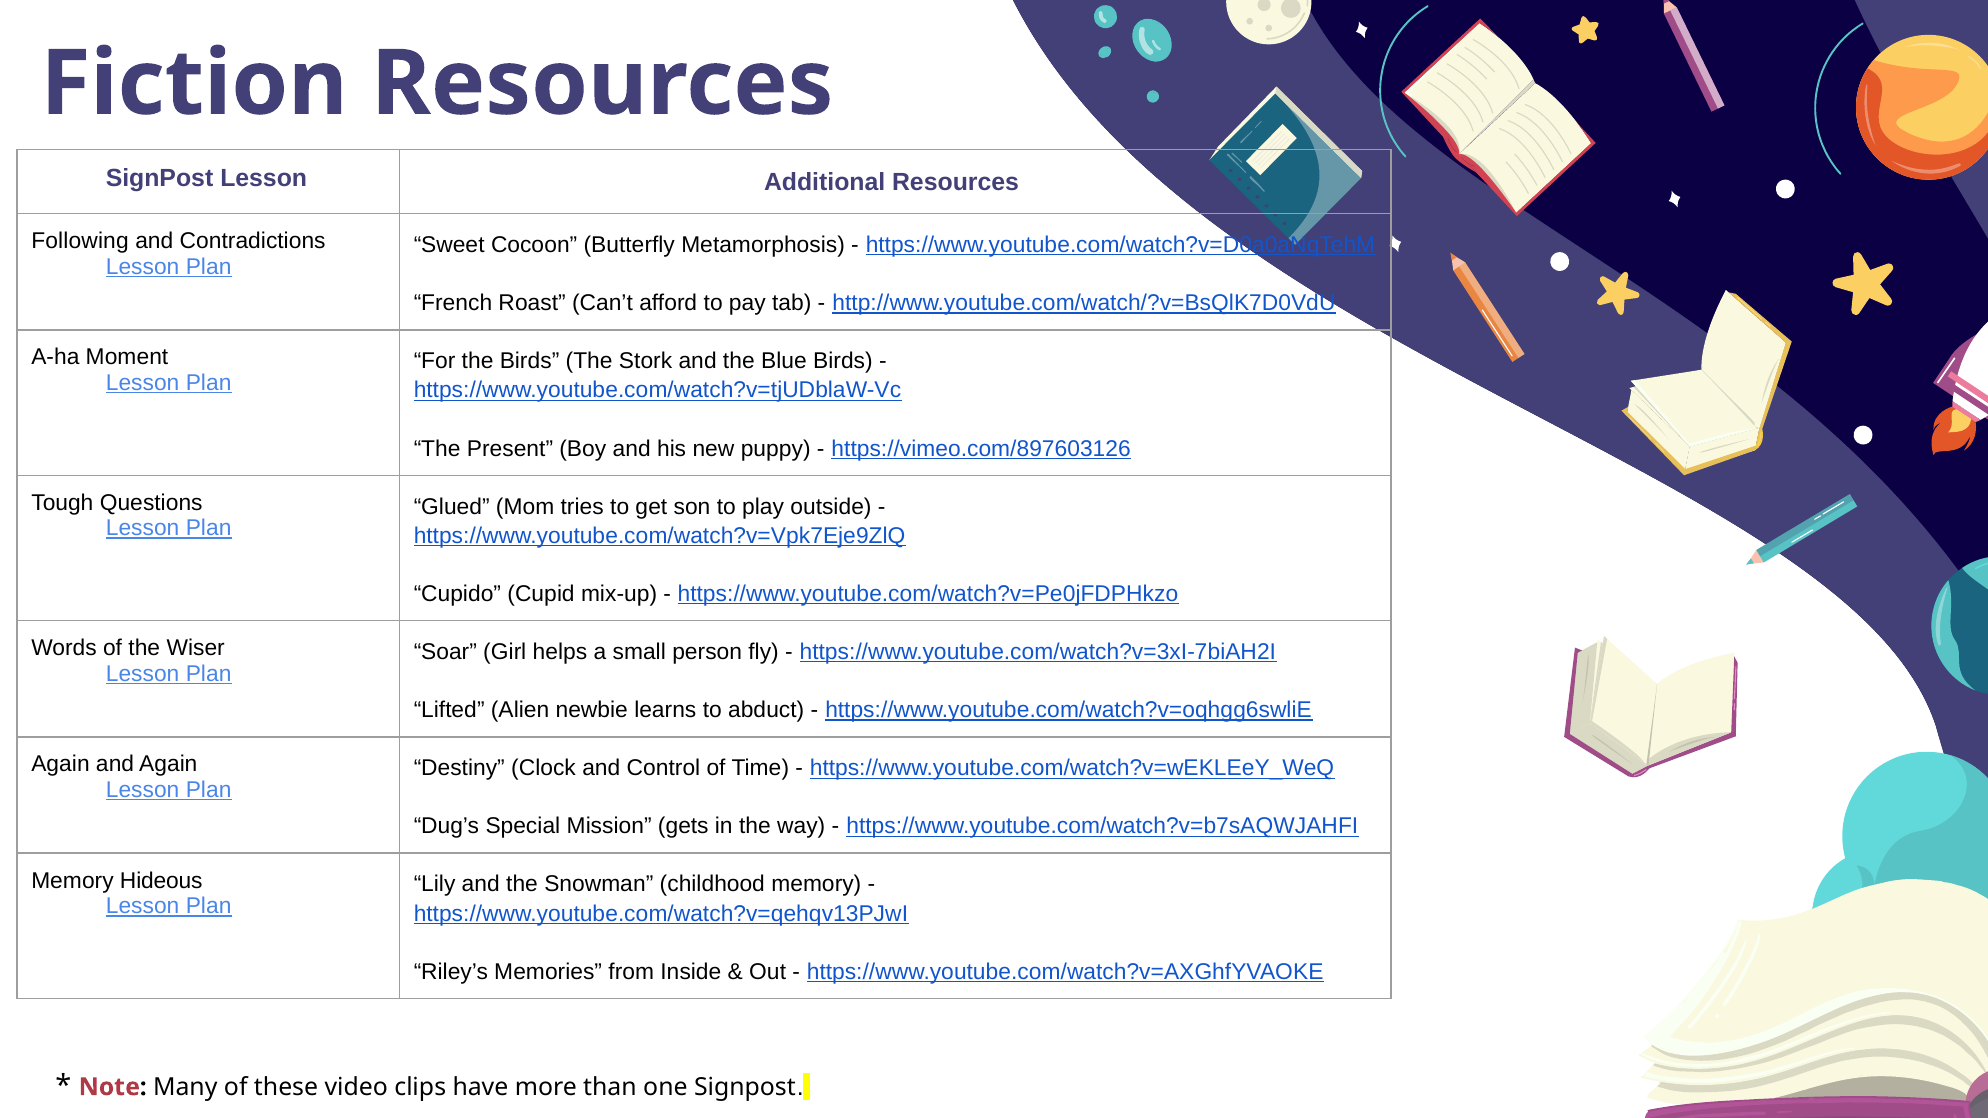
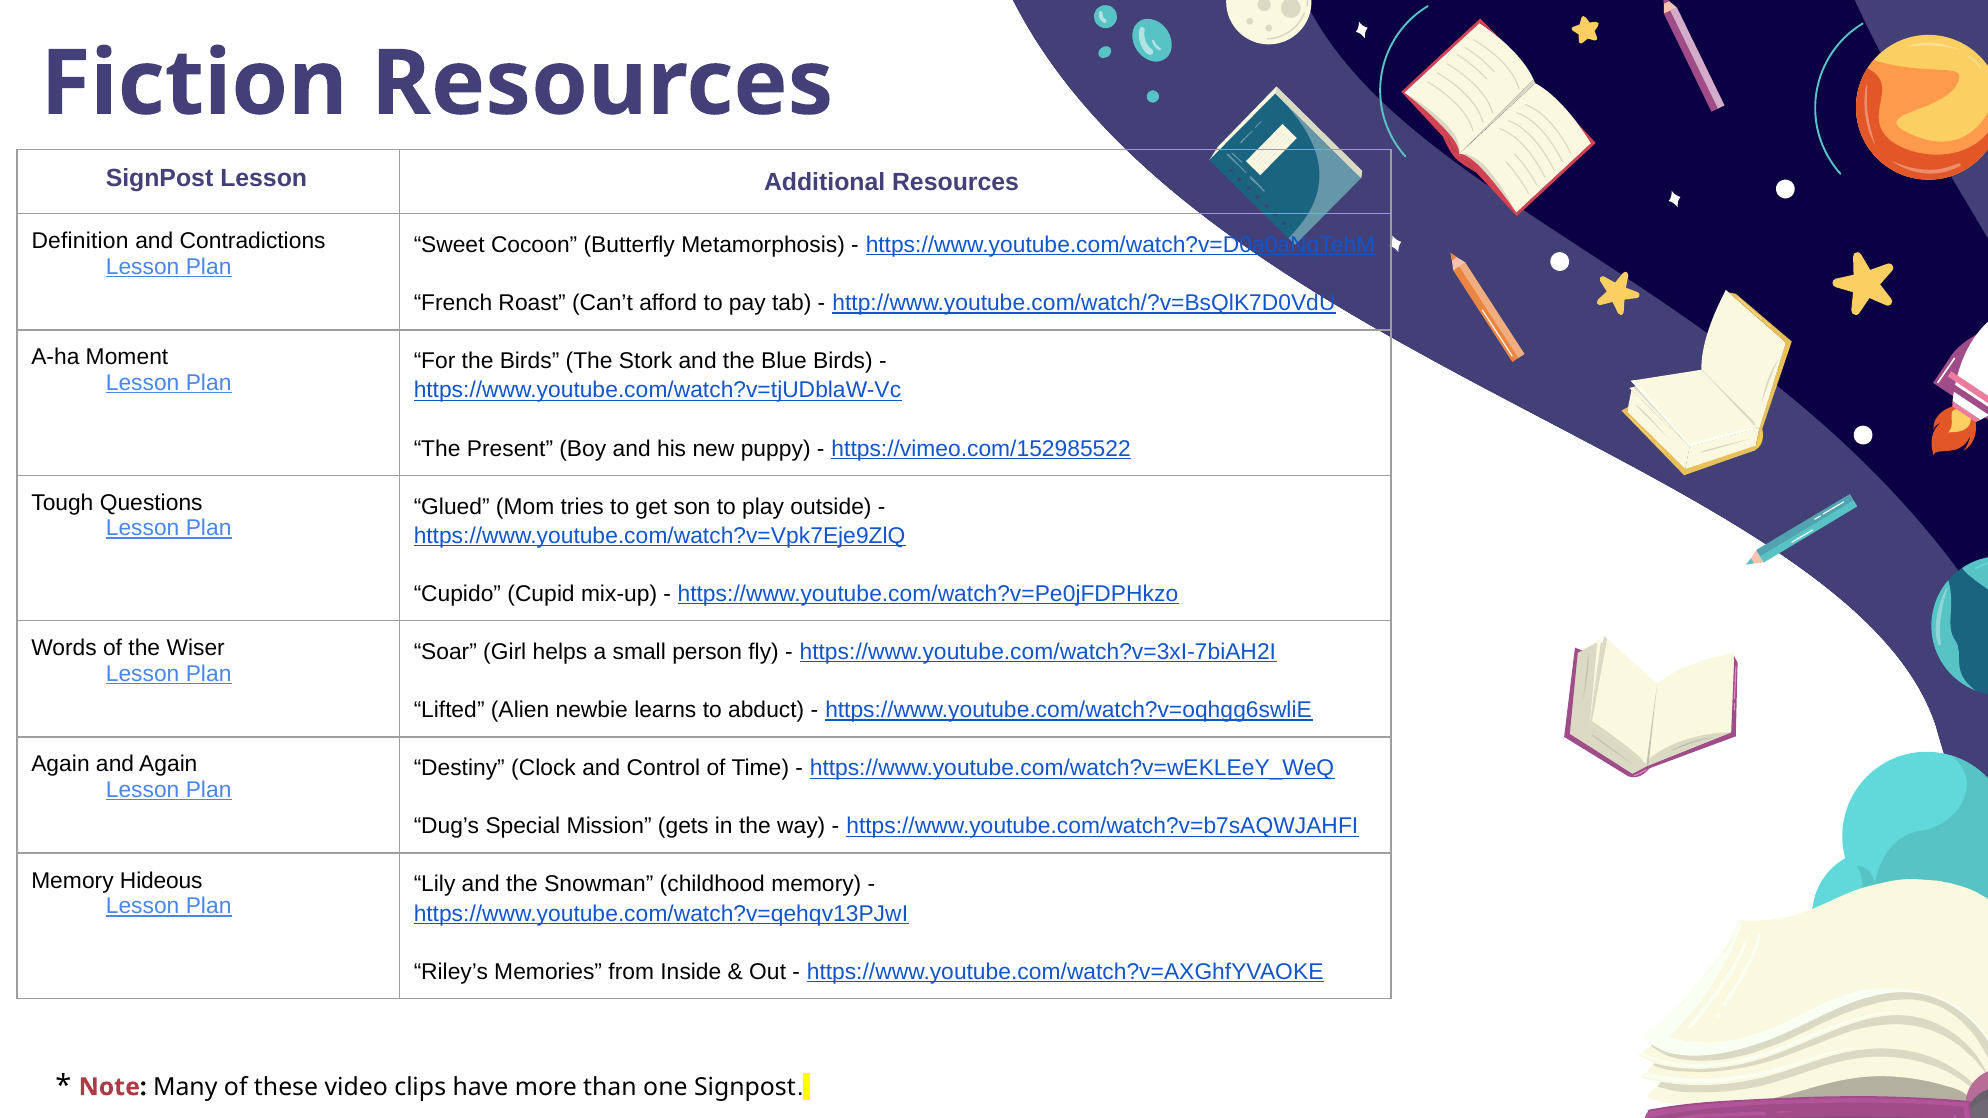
Following: Following -> Definition
https://vimeo.com/897603126: https://vimeo.com/897603126 -> https://vimeo.com/152985522
